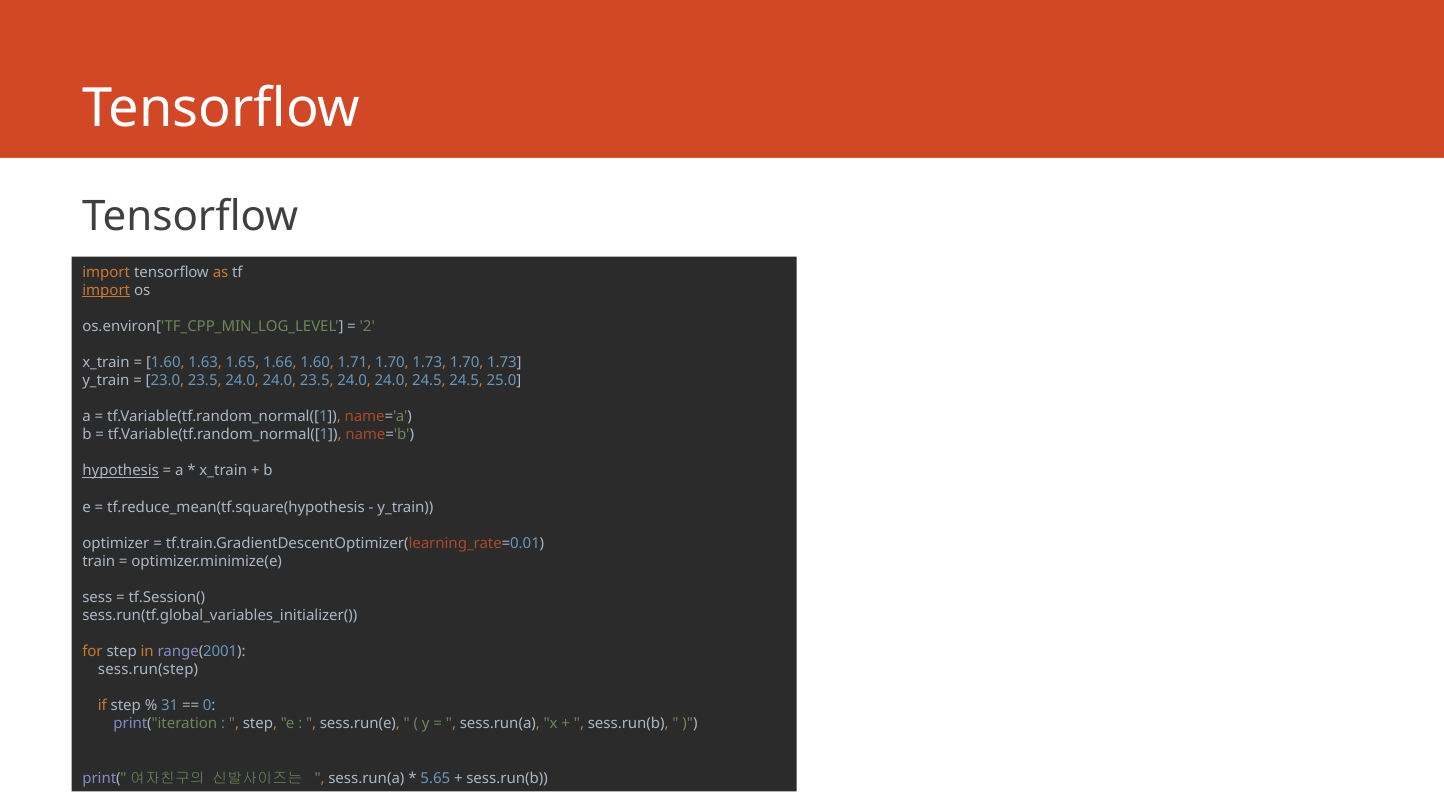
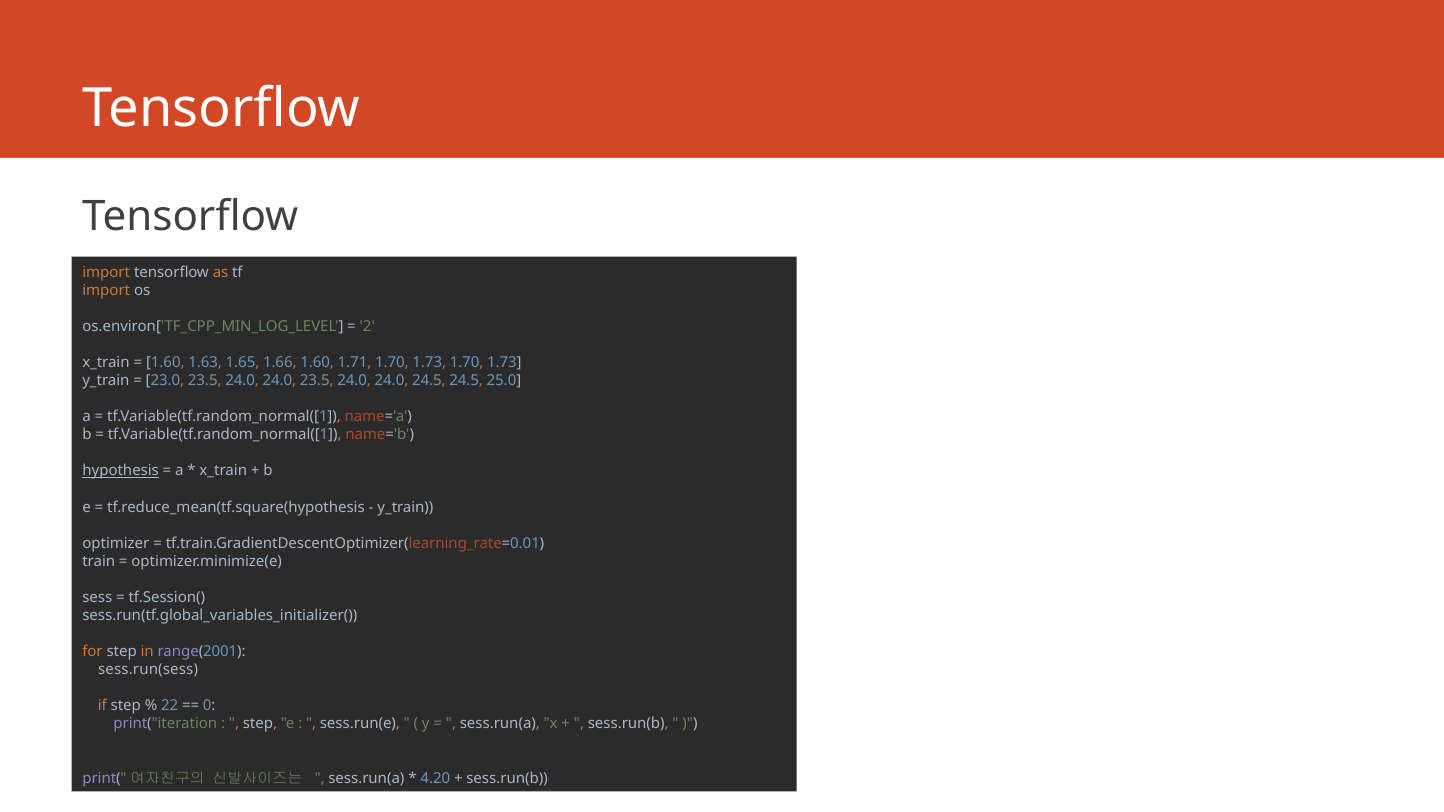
import at (106, 290) underline: present -> none
sess.run(step: sess.run(step -> sess.run(sess
31: 31 -> 22
5.65: 5.65 -> 4.20
